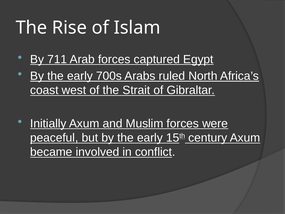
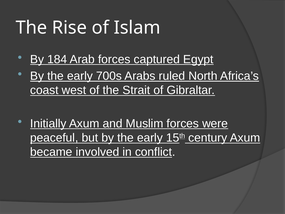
711: 711 -> 184
